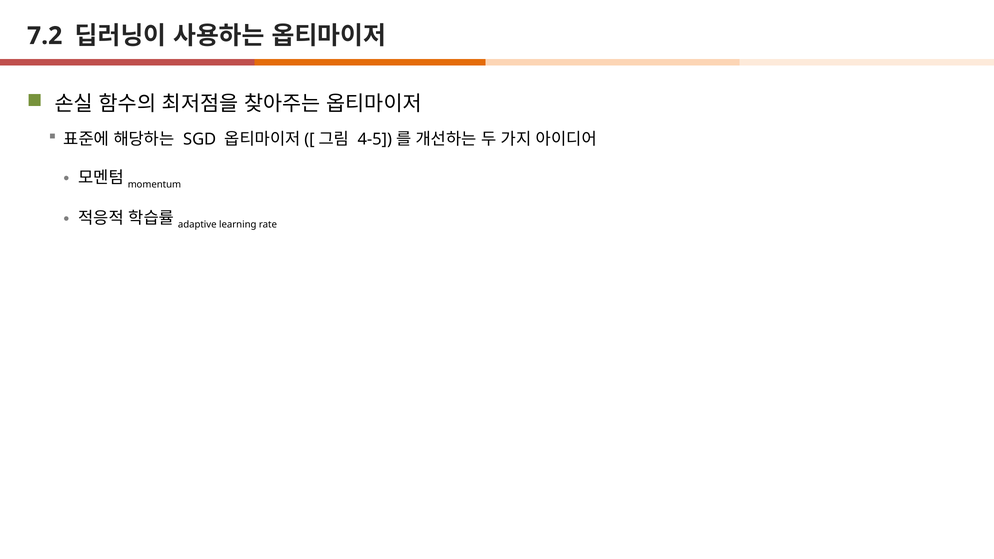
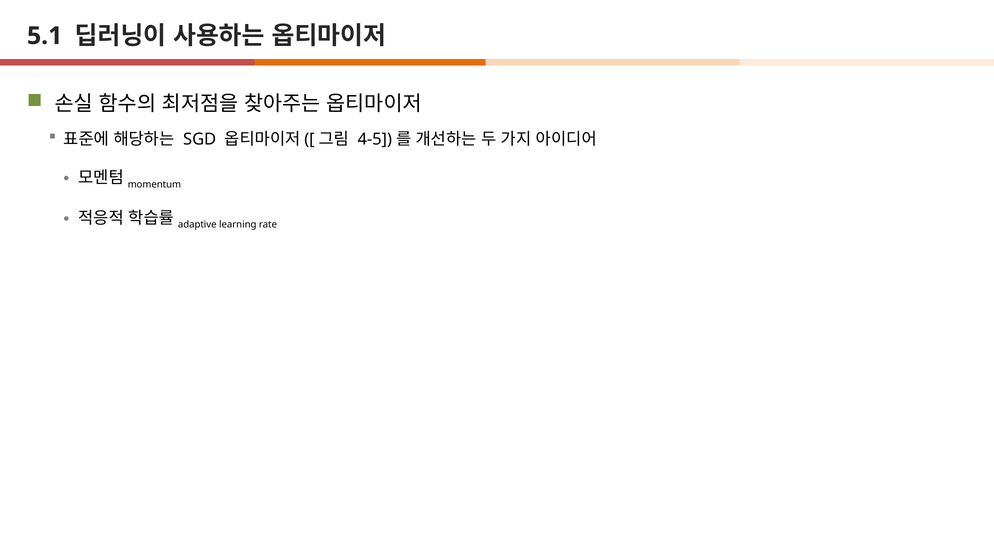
7.2: 7.2 -> 5.1
